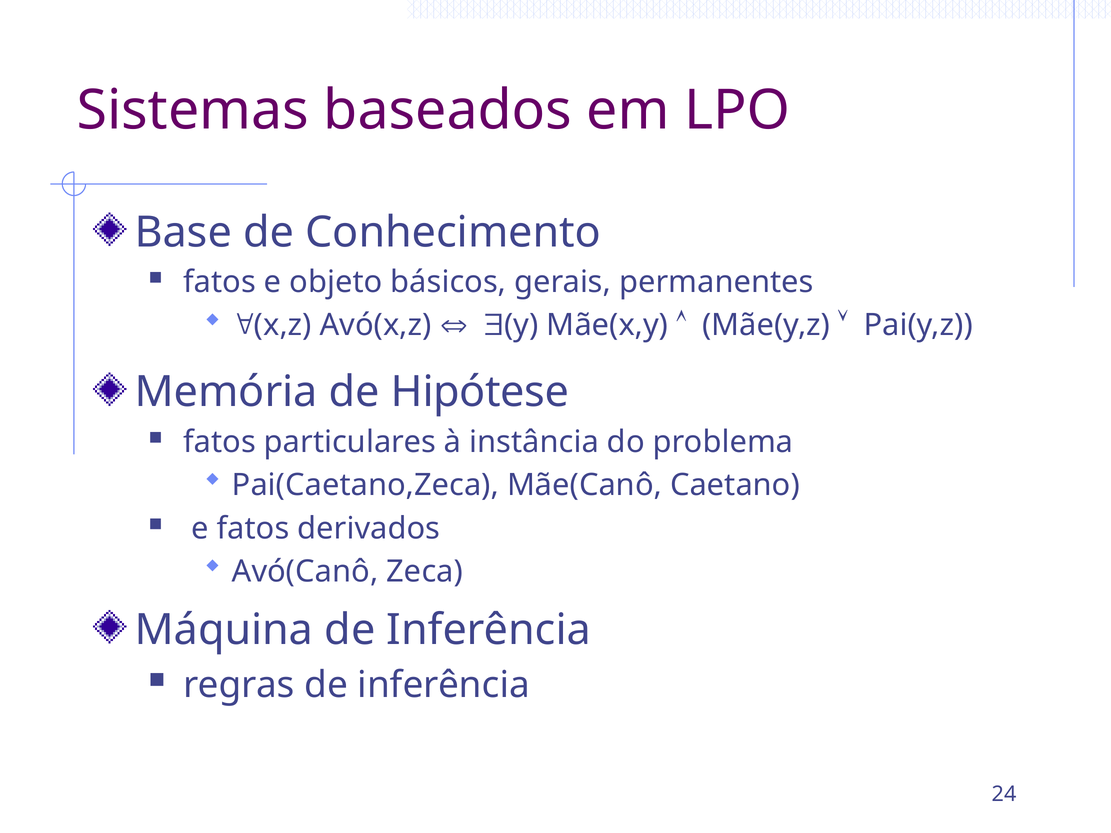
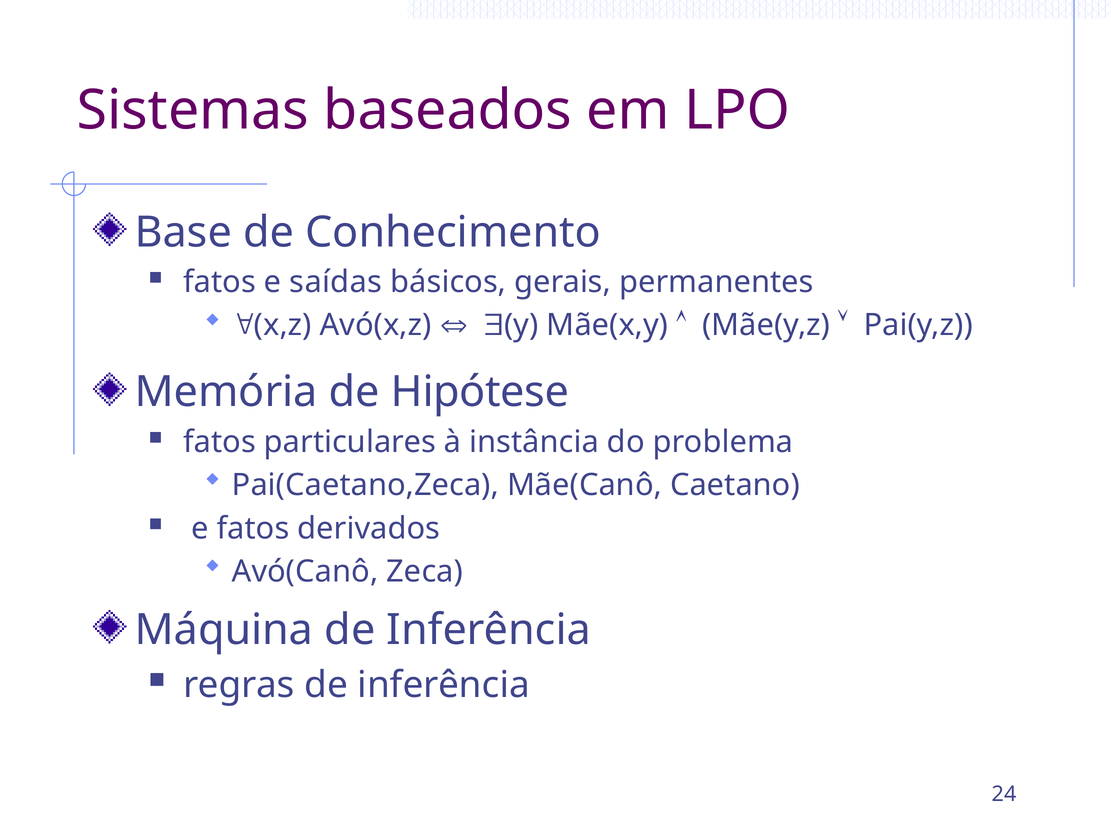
objeto: objeto -> saídas
